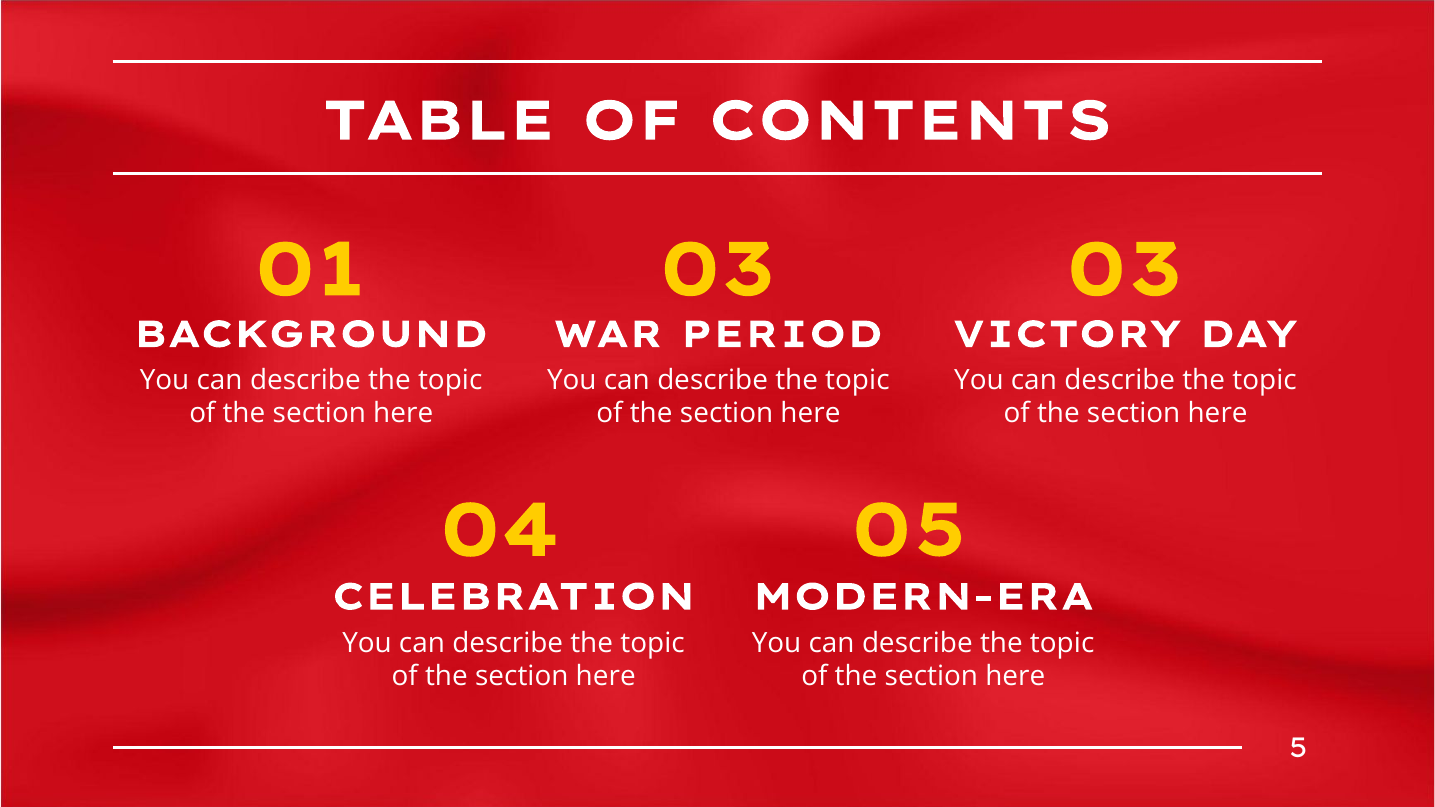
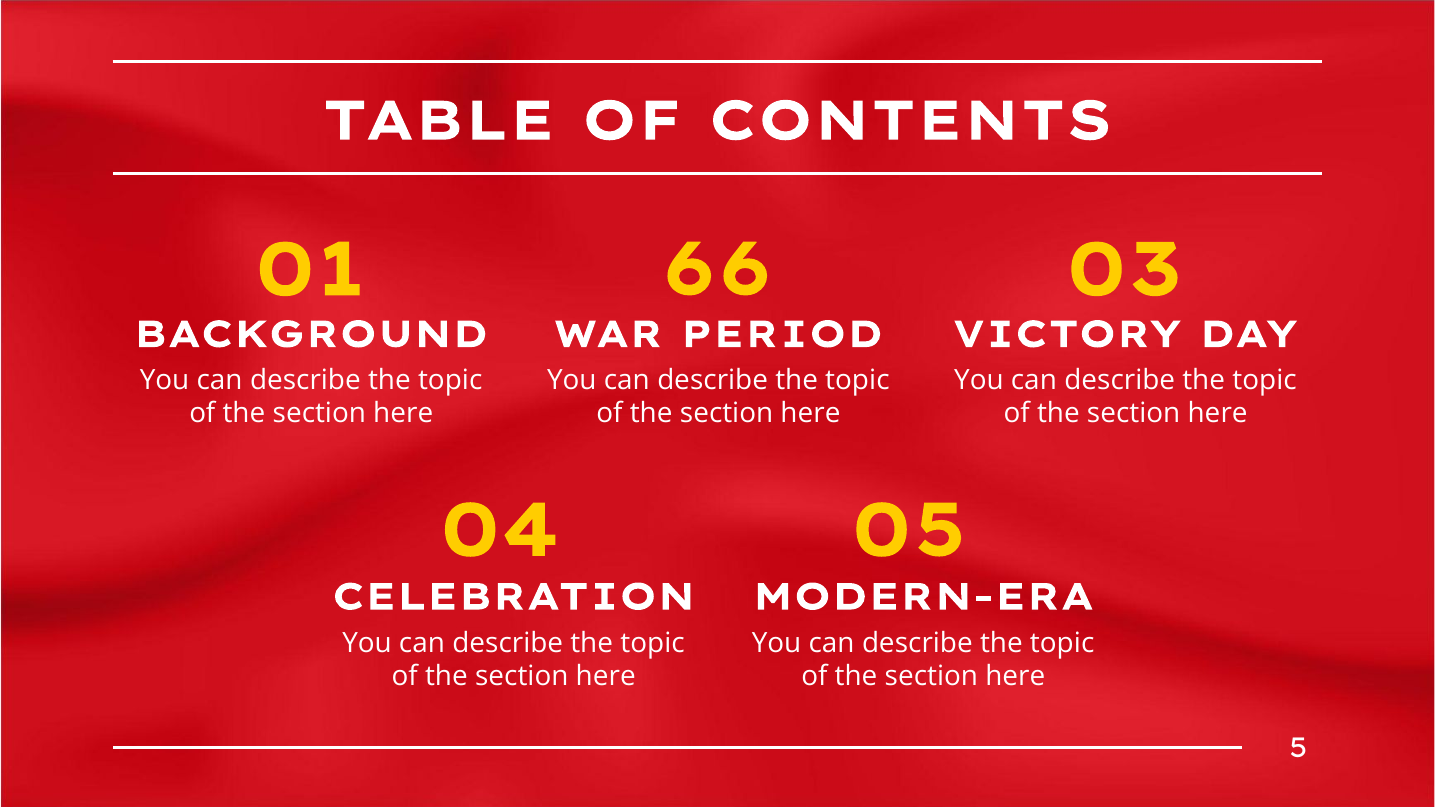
01 03: 03 -> 66
